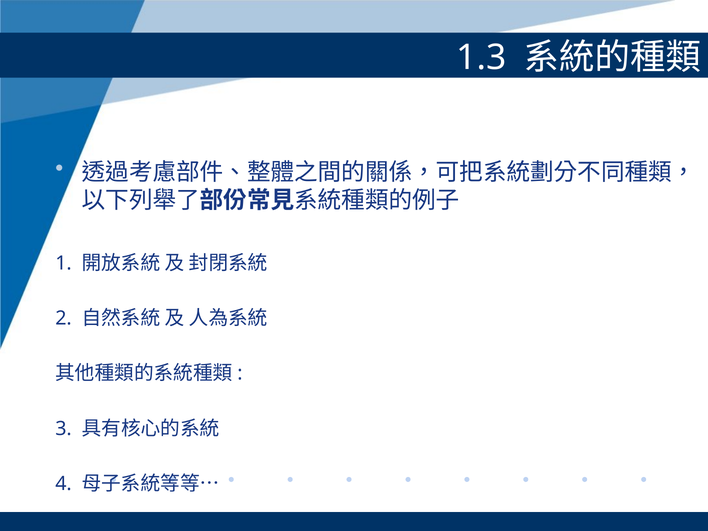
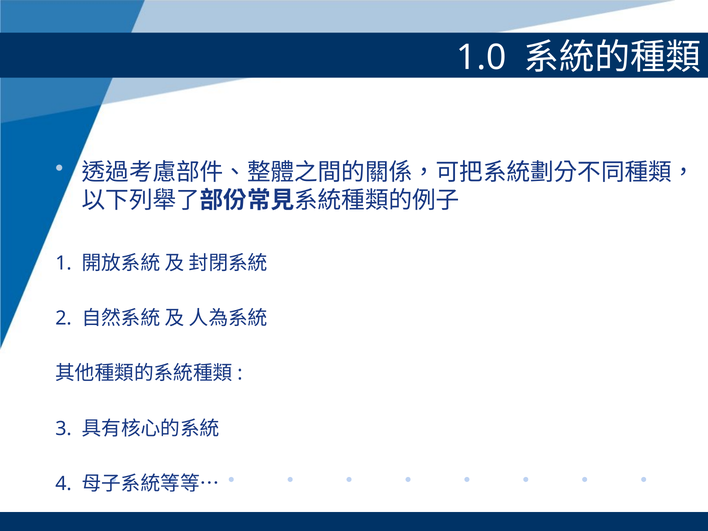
1.3: 1.3 -> 1.0
